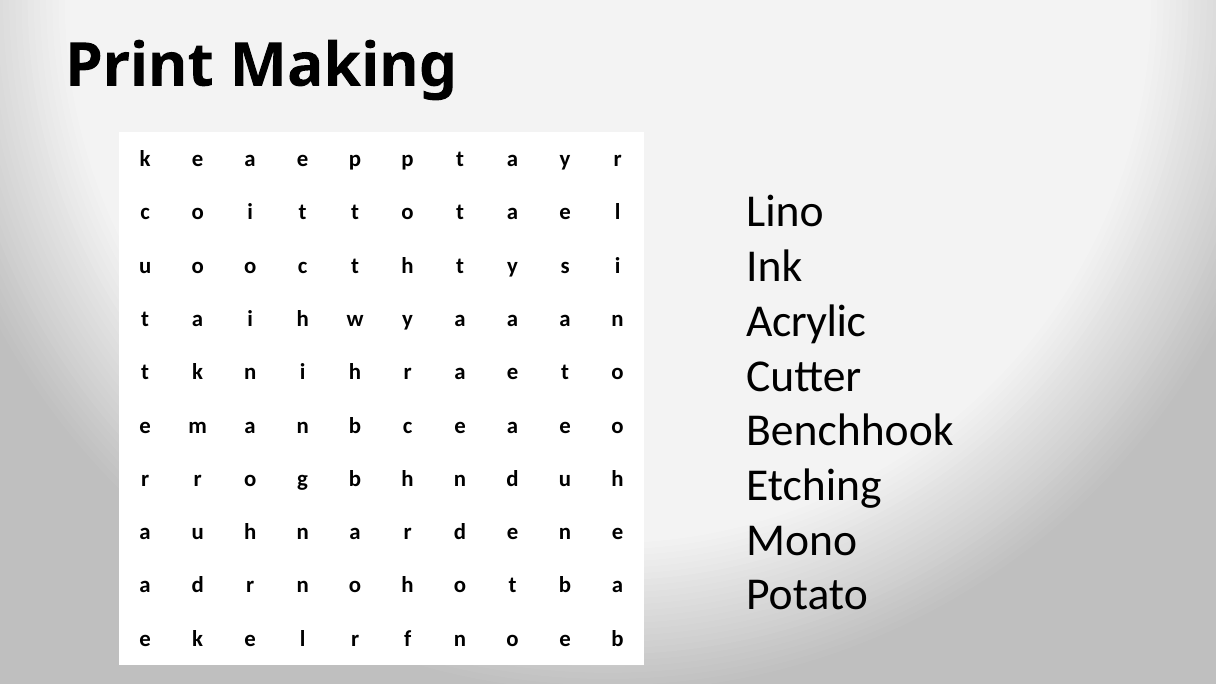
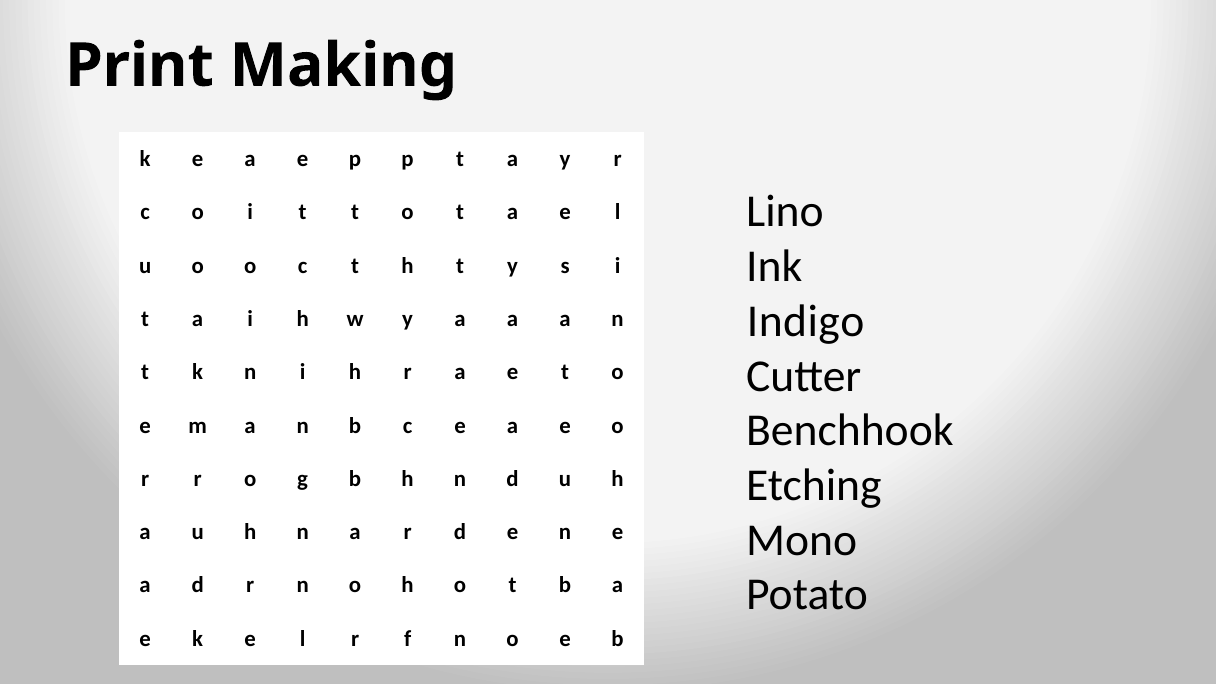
Acrylic: Acrylic -> Indigo
